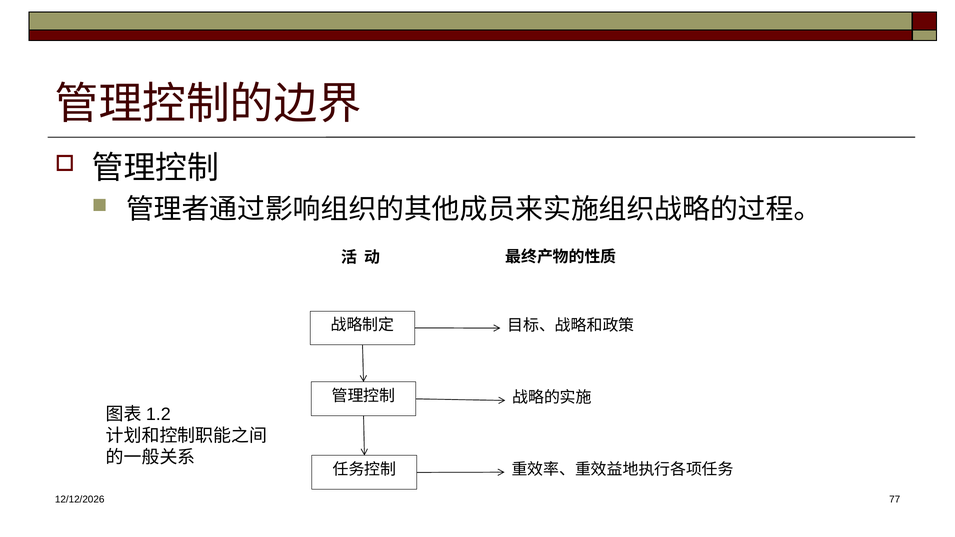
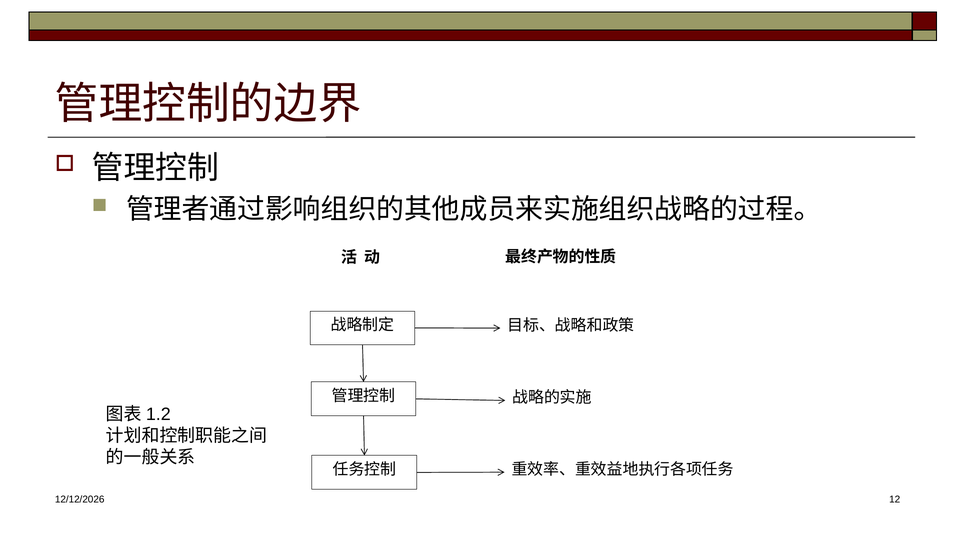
77: 77 -> 12
